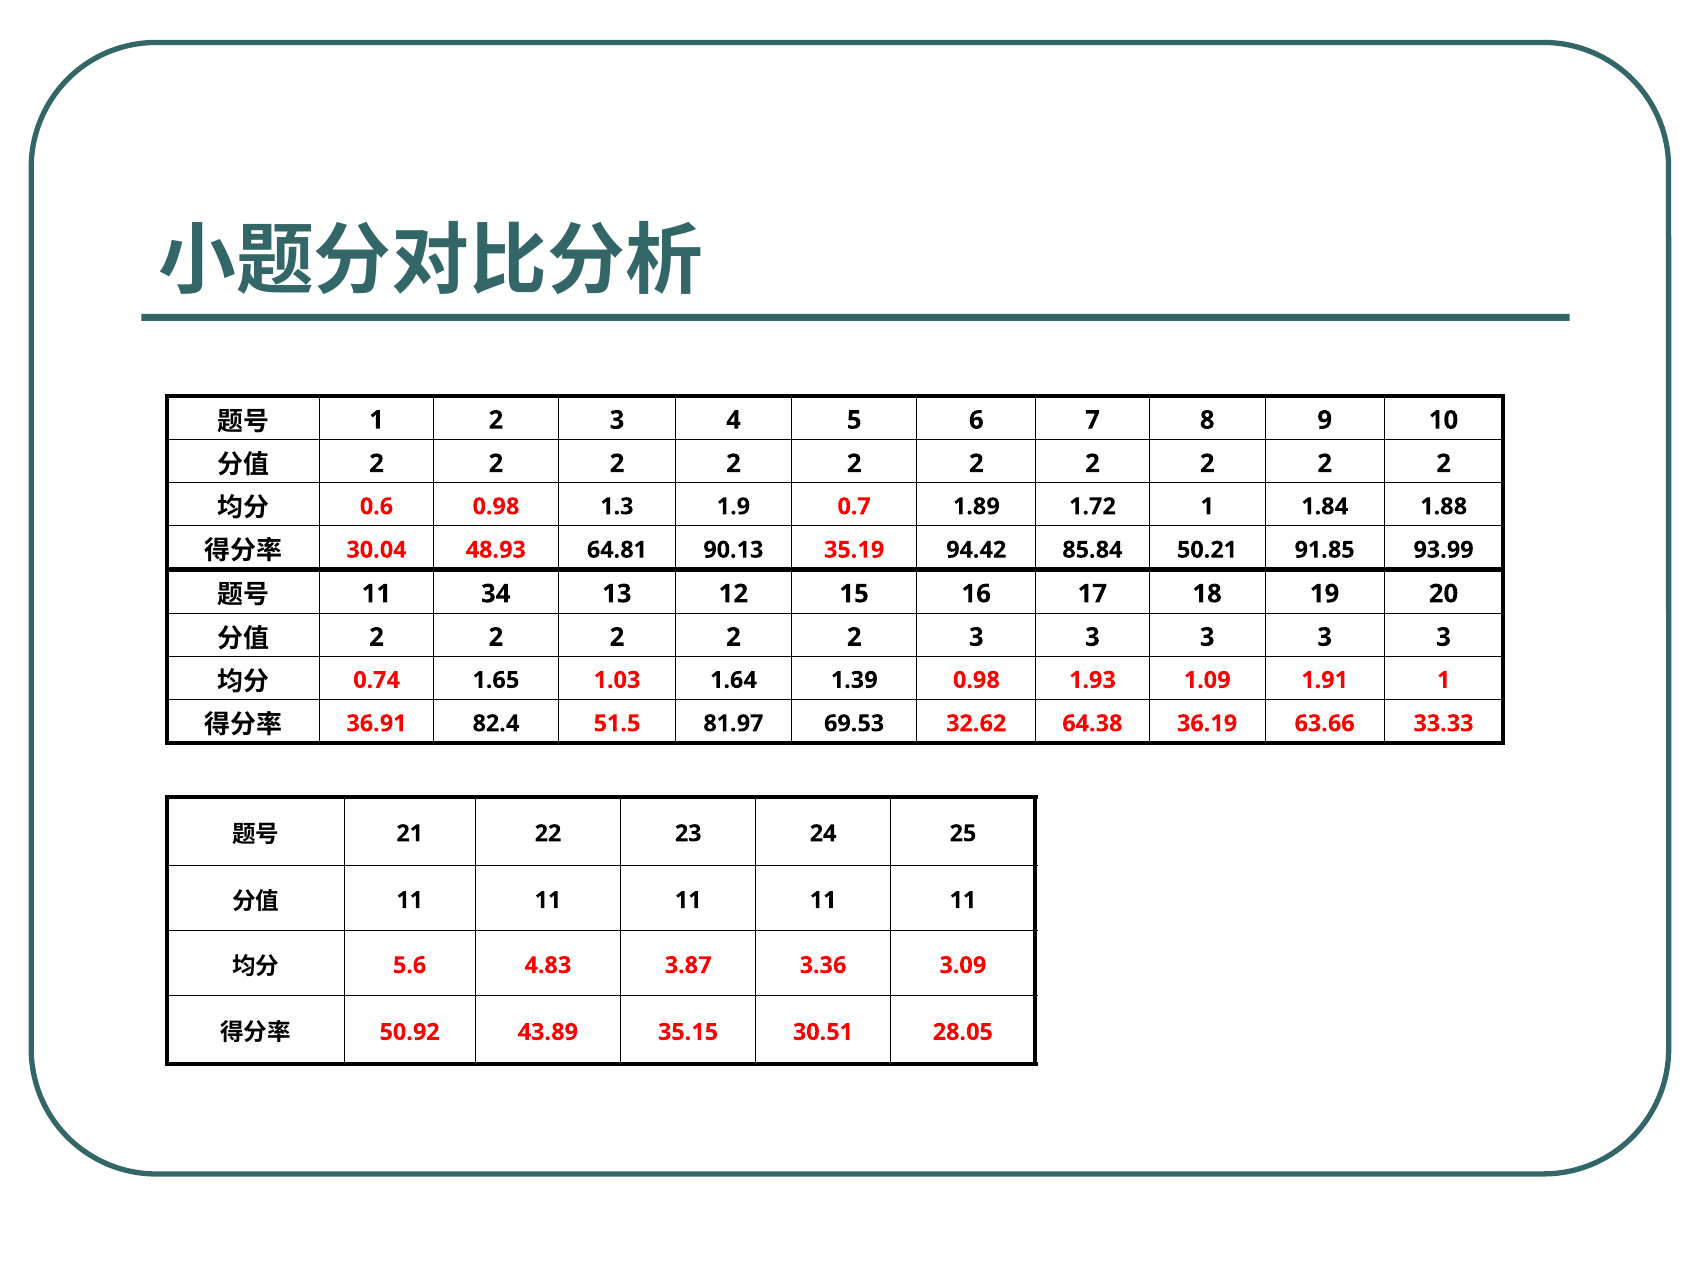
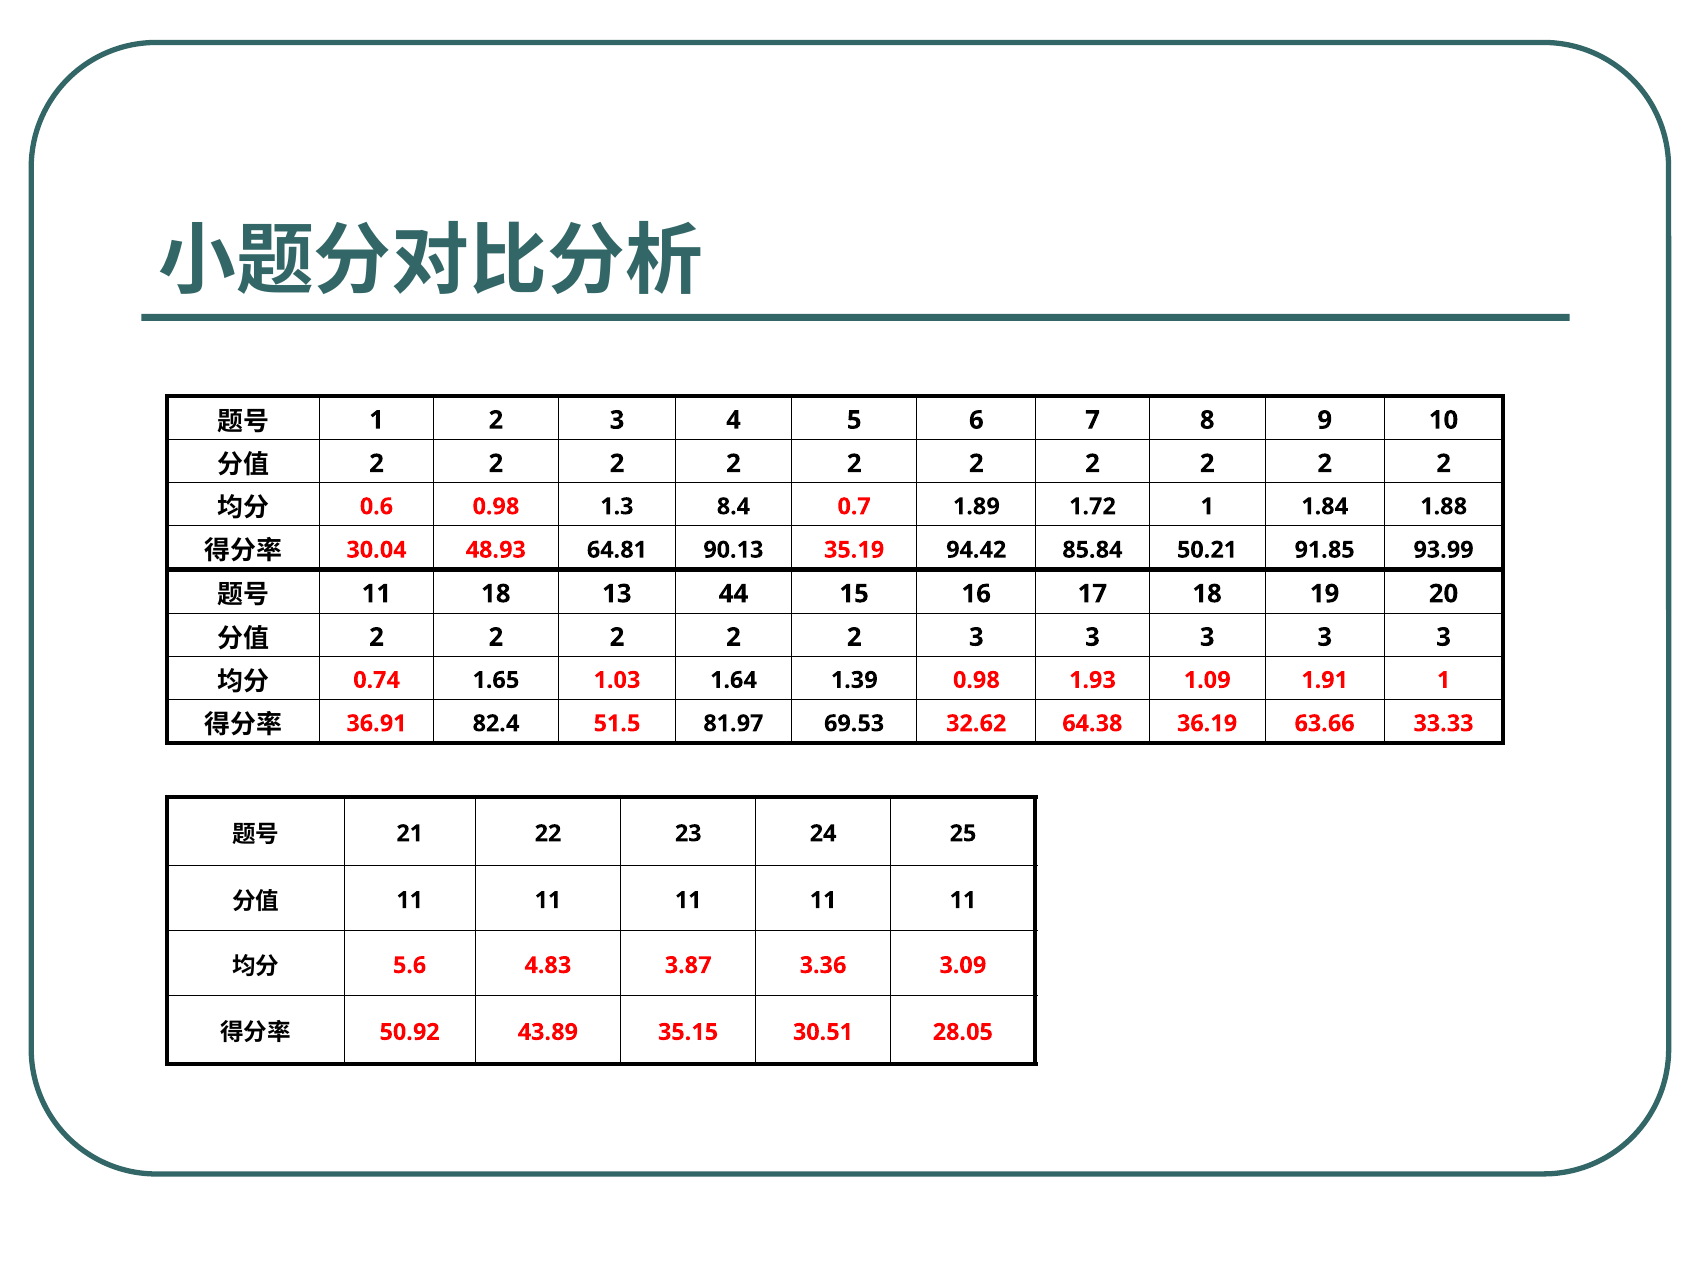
1.9: 1.9 -> 8.4
11 34: 34 -> 18
12: 12 -> 44
